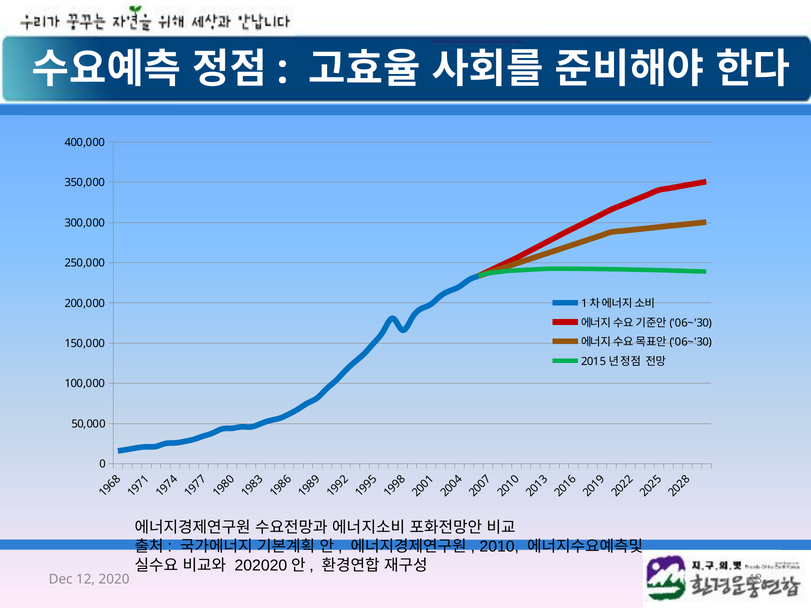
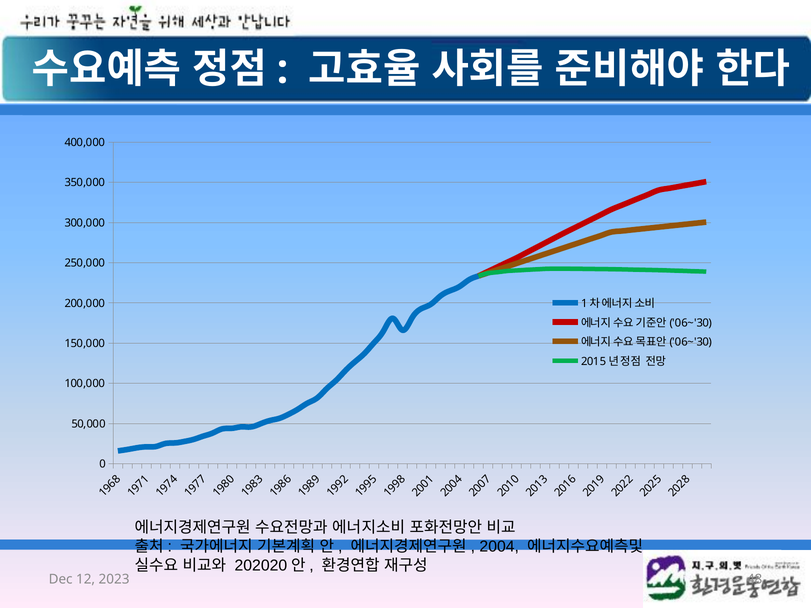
2010: 2010 -> 2004
2020: 2020 -> 2023
